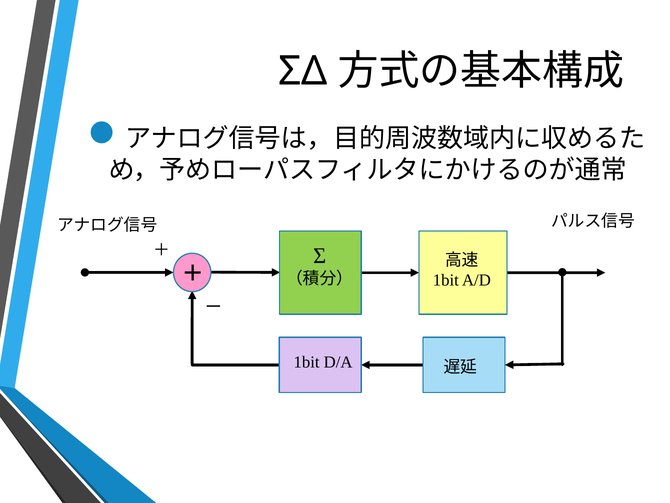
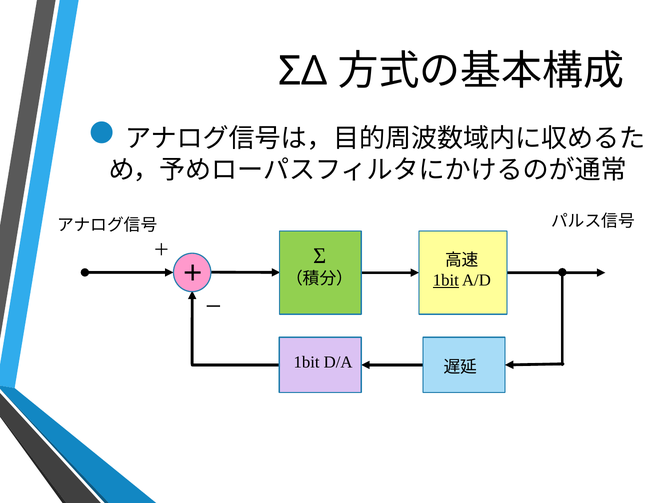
1bit at (446, 280) underline: none -> present
